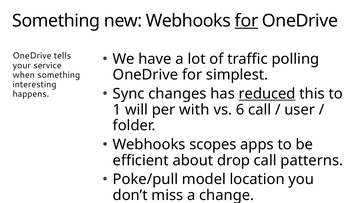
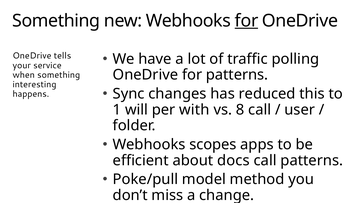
for simplest: simplest -> patterns
reduced underline: present -> none
6: 6 -> 8
drop: drop -> docs
location: location -> method
